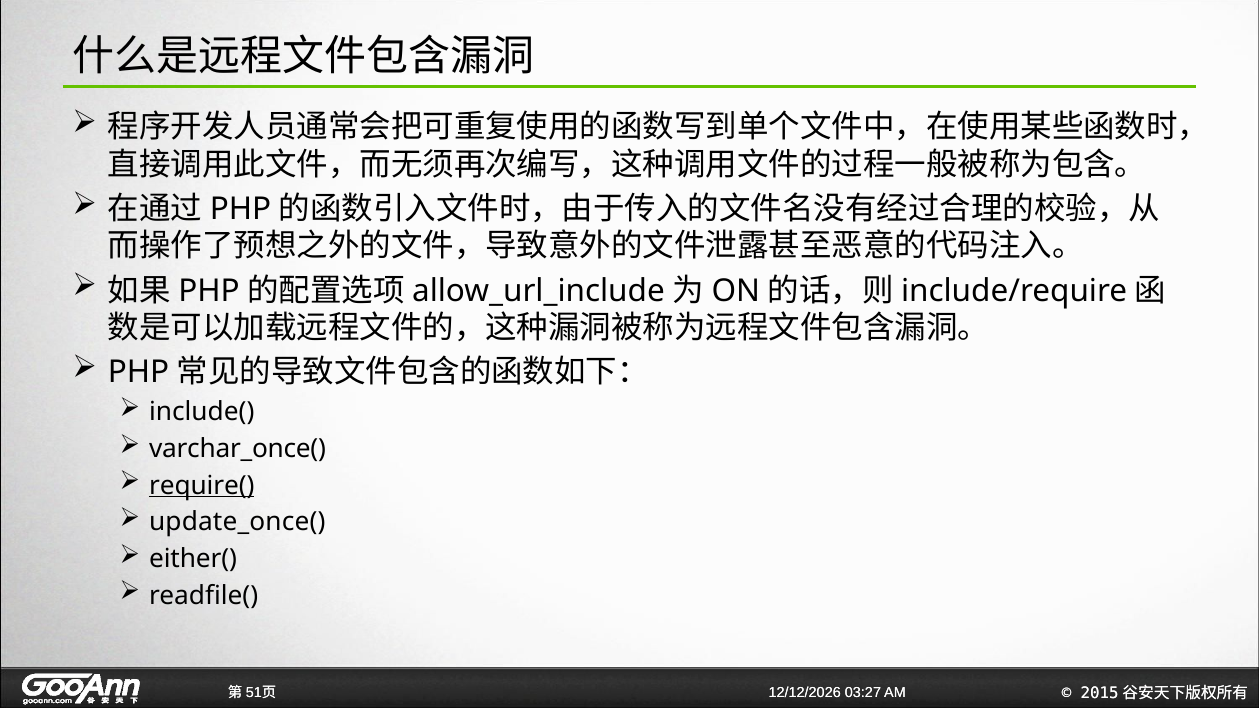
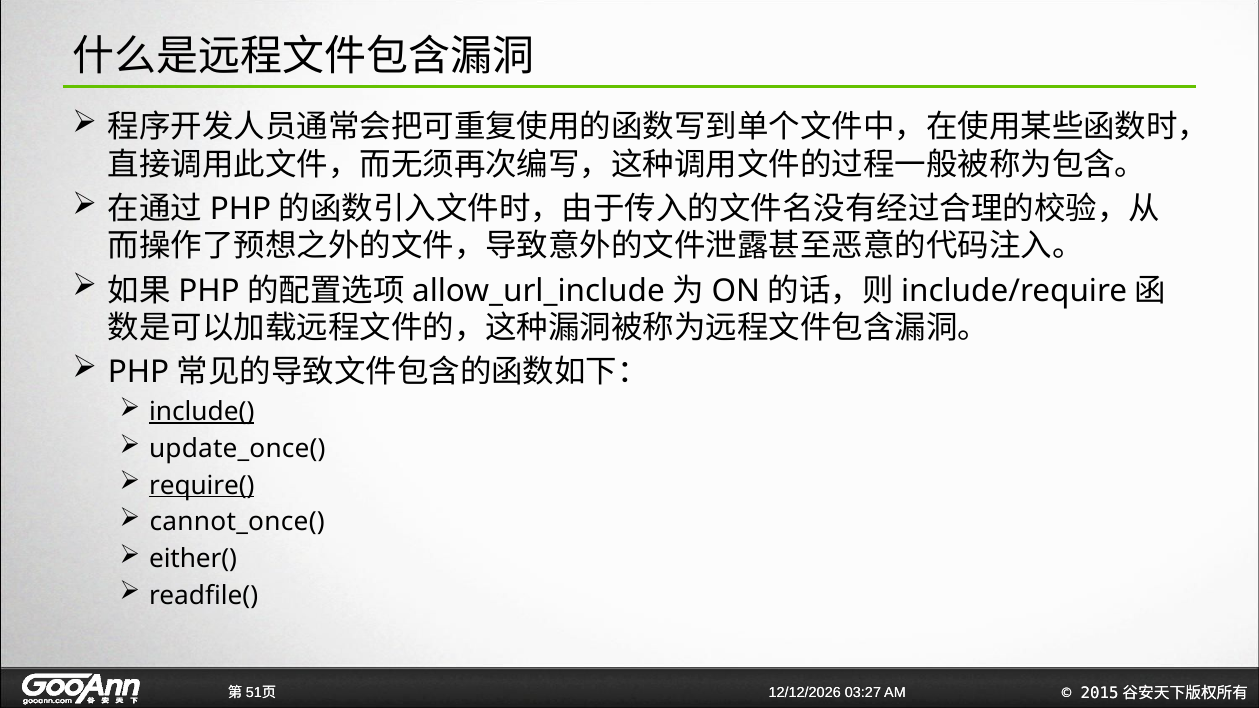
include( underline: none -> present
varchar_once(: varchar_once( -> update_once(
update_once(: update_once( -> cannot_once(
